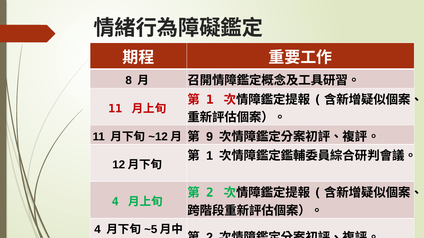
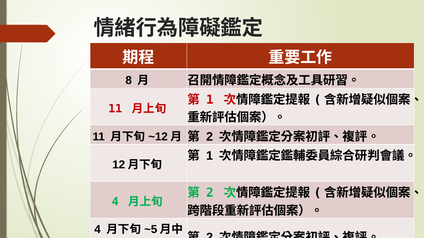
9 at (210, 137): 9 -> 2
